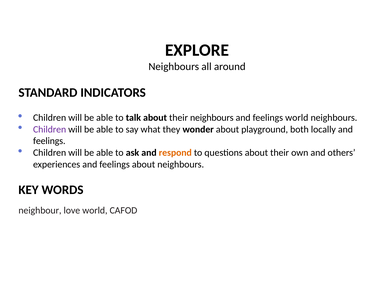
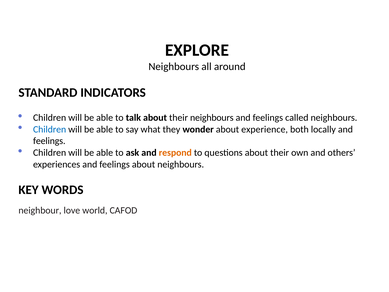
feelings world: world -> called
Children at (50, 129) colour: purple -> blue
playground: playground -> experience
